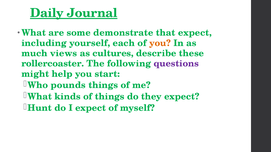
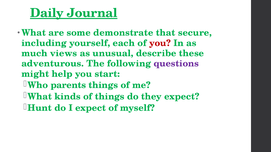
that expect: expect -> secure
you at (160, 43) colour: orange -> red
cultures: cultures -> unusual
rollercoaster: rollercoaster -> adventurous
pounds: pounds -> parents
